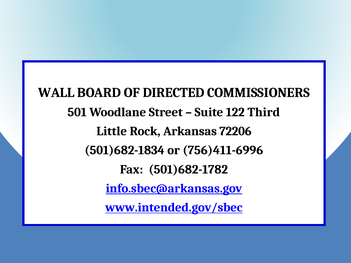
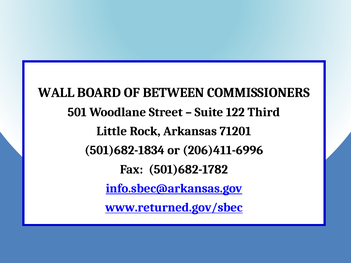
DIRECTED: DIRECTED -> BETWEEN
72206: 72206 -> 71201
756)411-6996: 756)411-6996 -> 206)411-6996
www.intended.gov/sbec: www.intended.gov/sbec -> www.returned.gov/sbec
